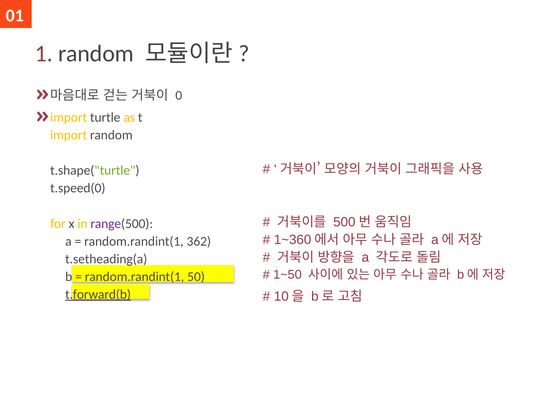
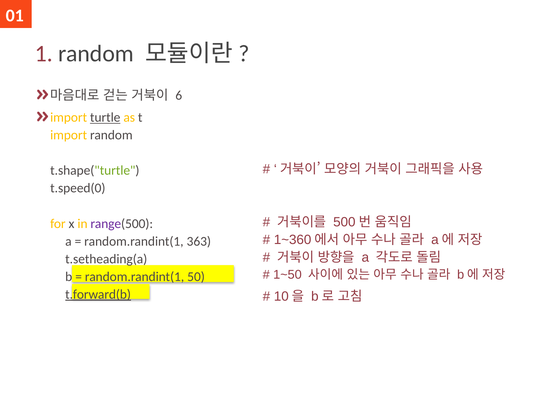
0: 0 -> 6
turtle underline: none -> present
362: 362 -> 363
